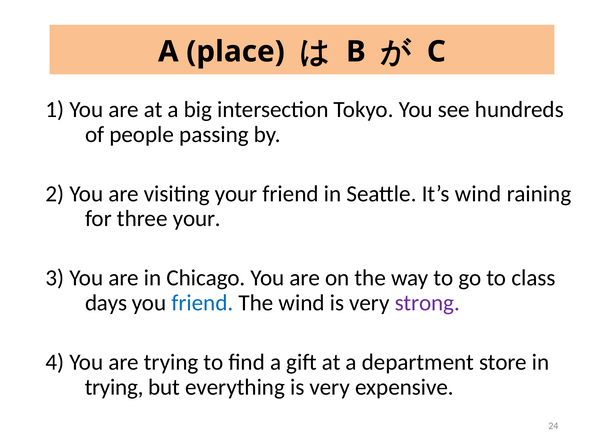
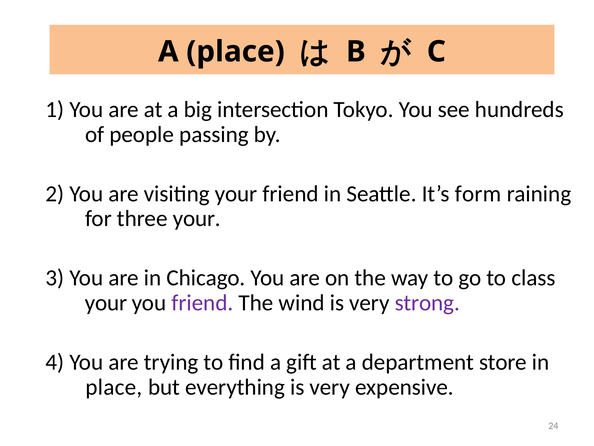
It’s wind: wind -> form
days at (106, 303): days -> your
friend at (202, 303) colour: blue -> purple
trying at (114, 387): trying -> place
